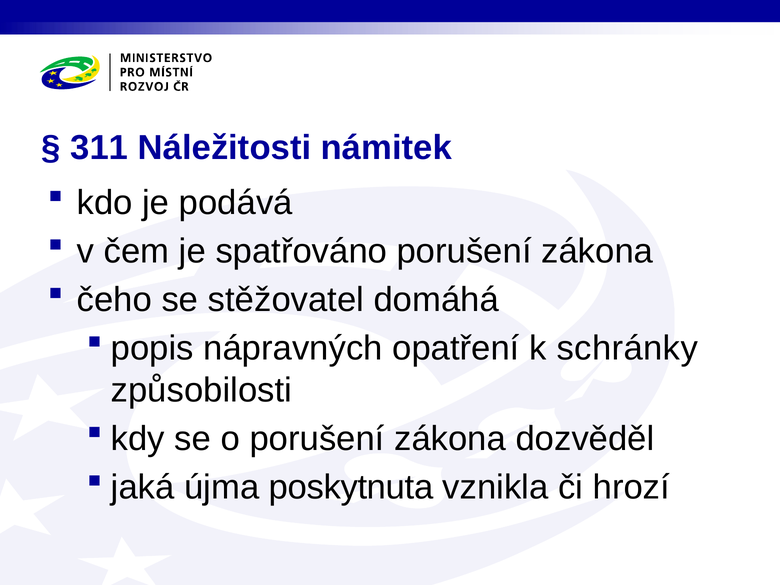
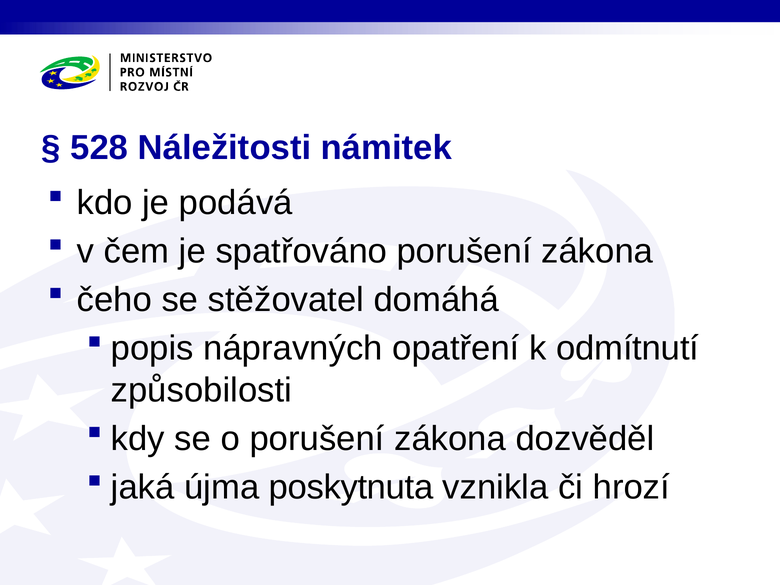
311: 311 -> 528
schránky: schránky -> odmítnutí
